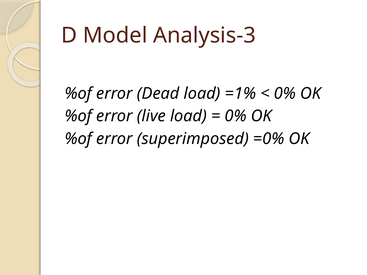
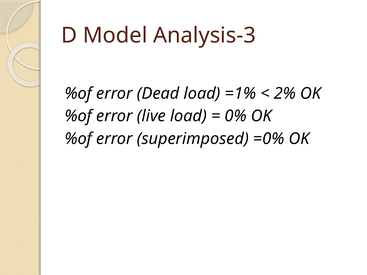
0% at (285, 93): 0% -> 2%
